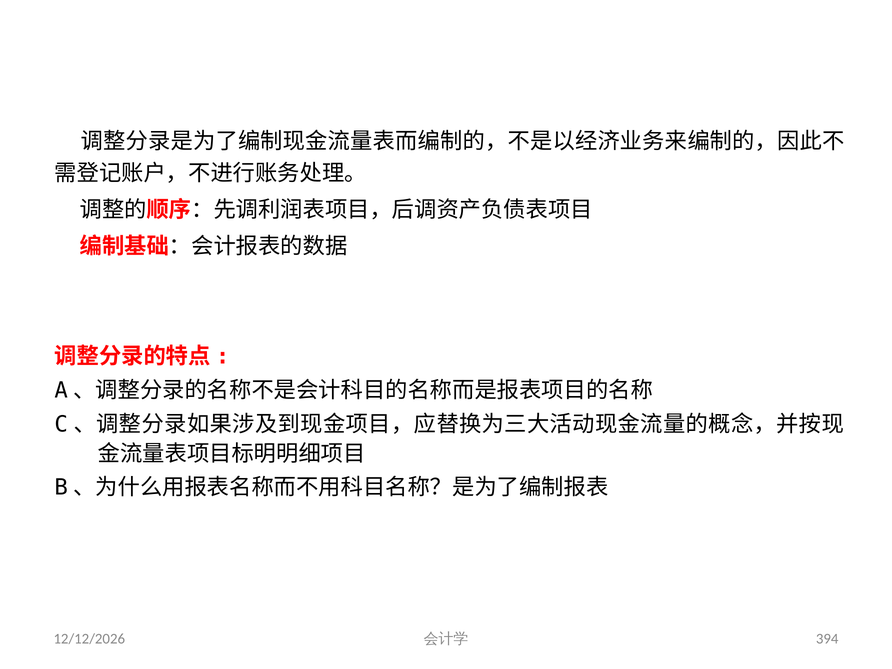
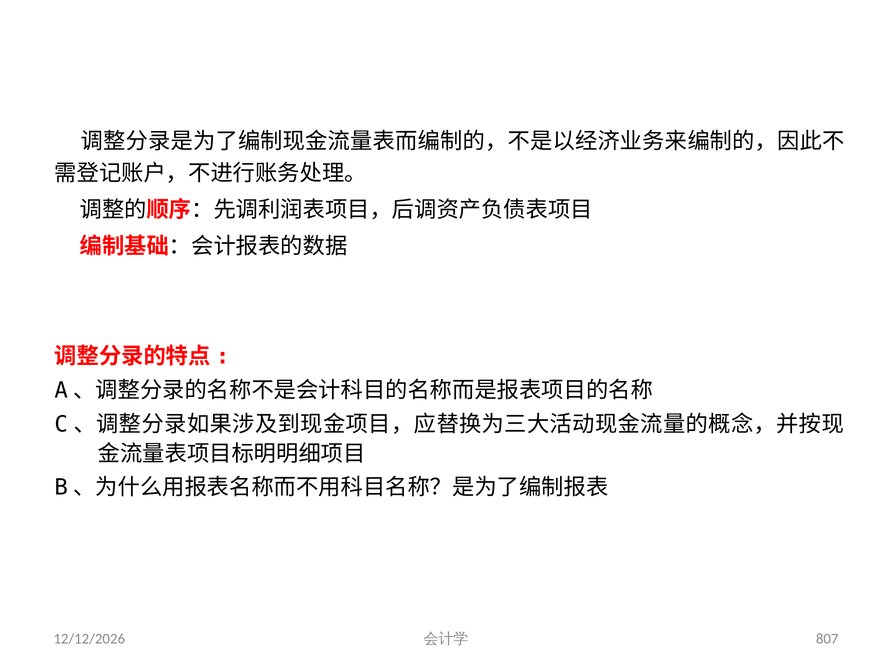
394: 394 -> 807
